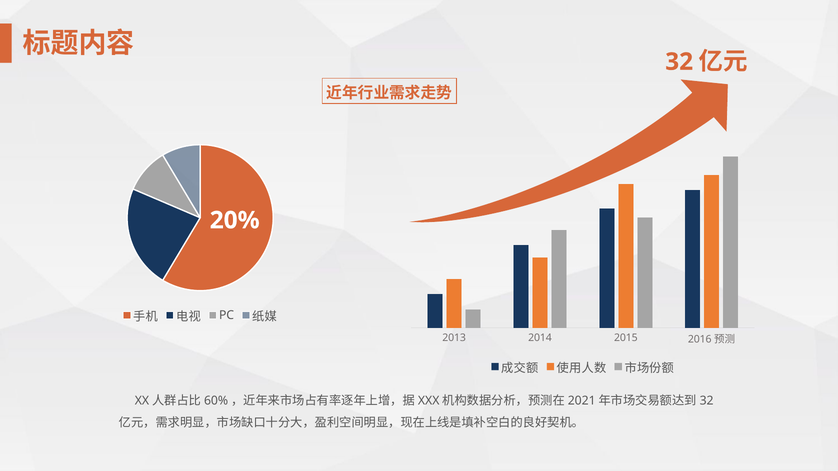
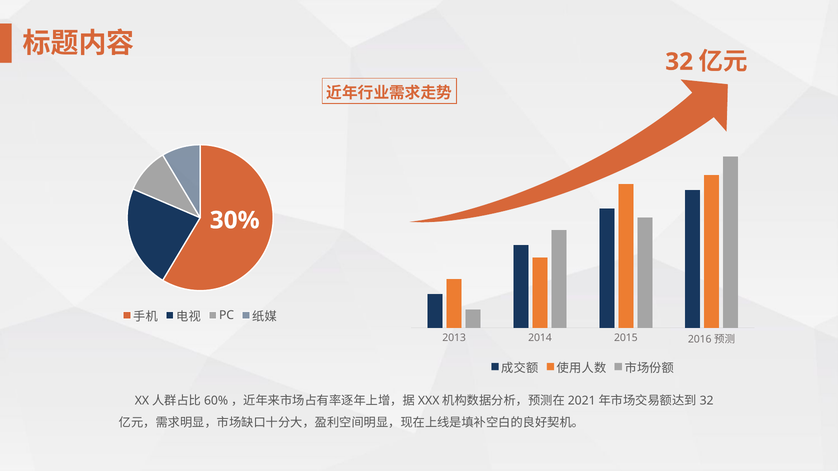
20%: 20% -> 30%
